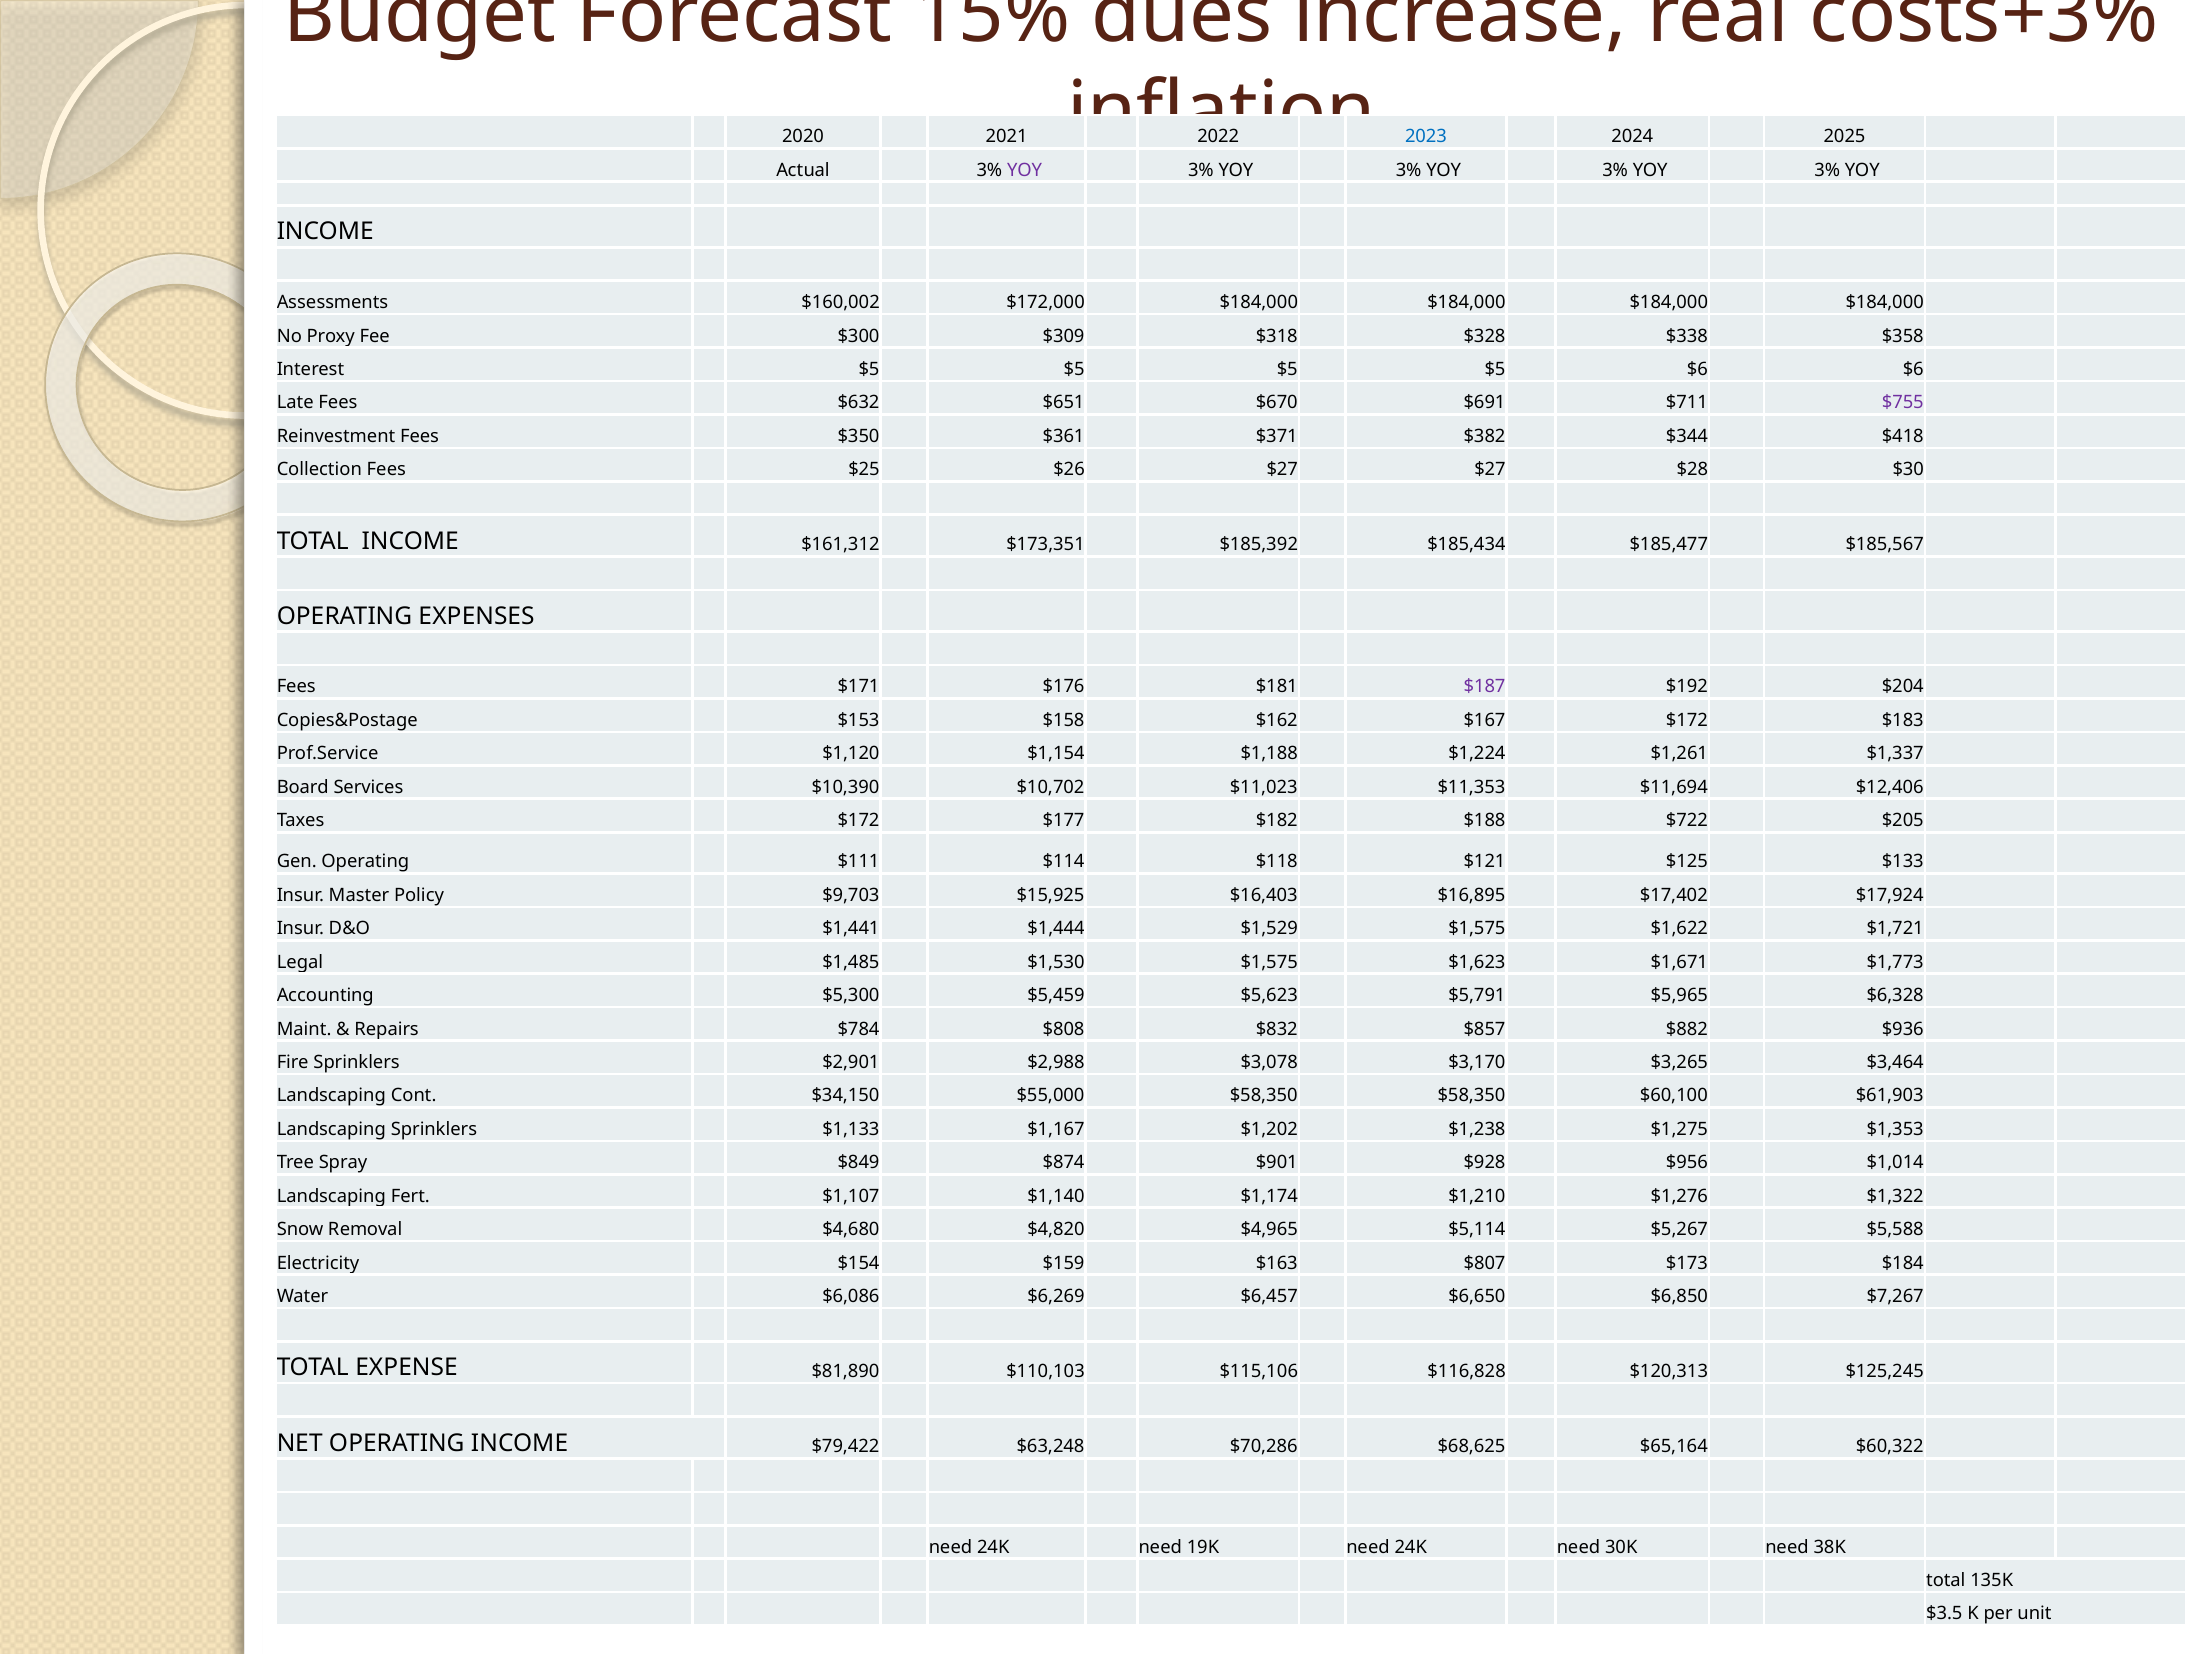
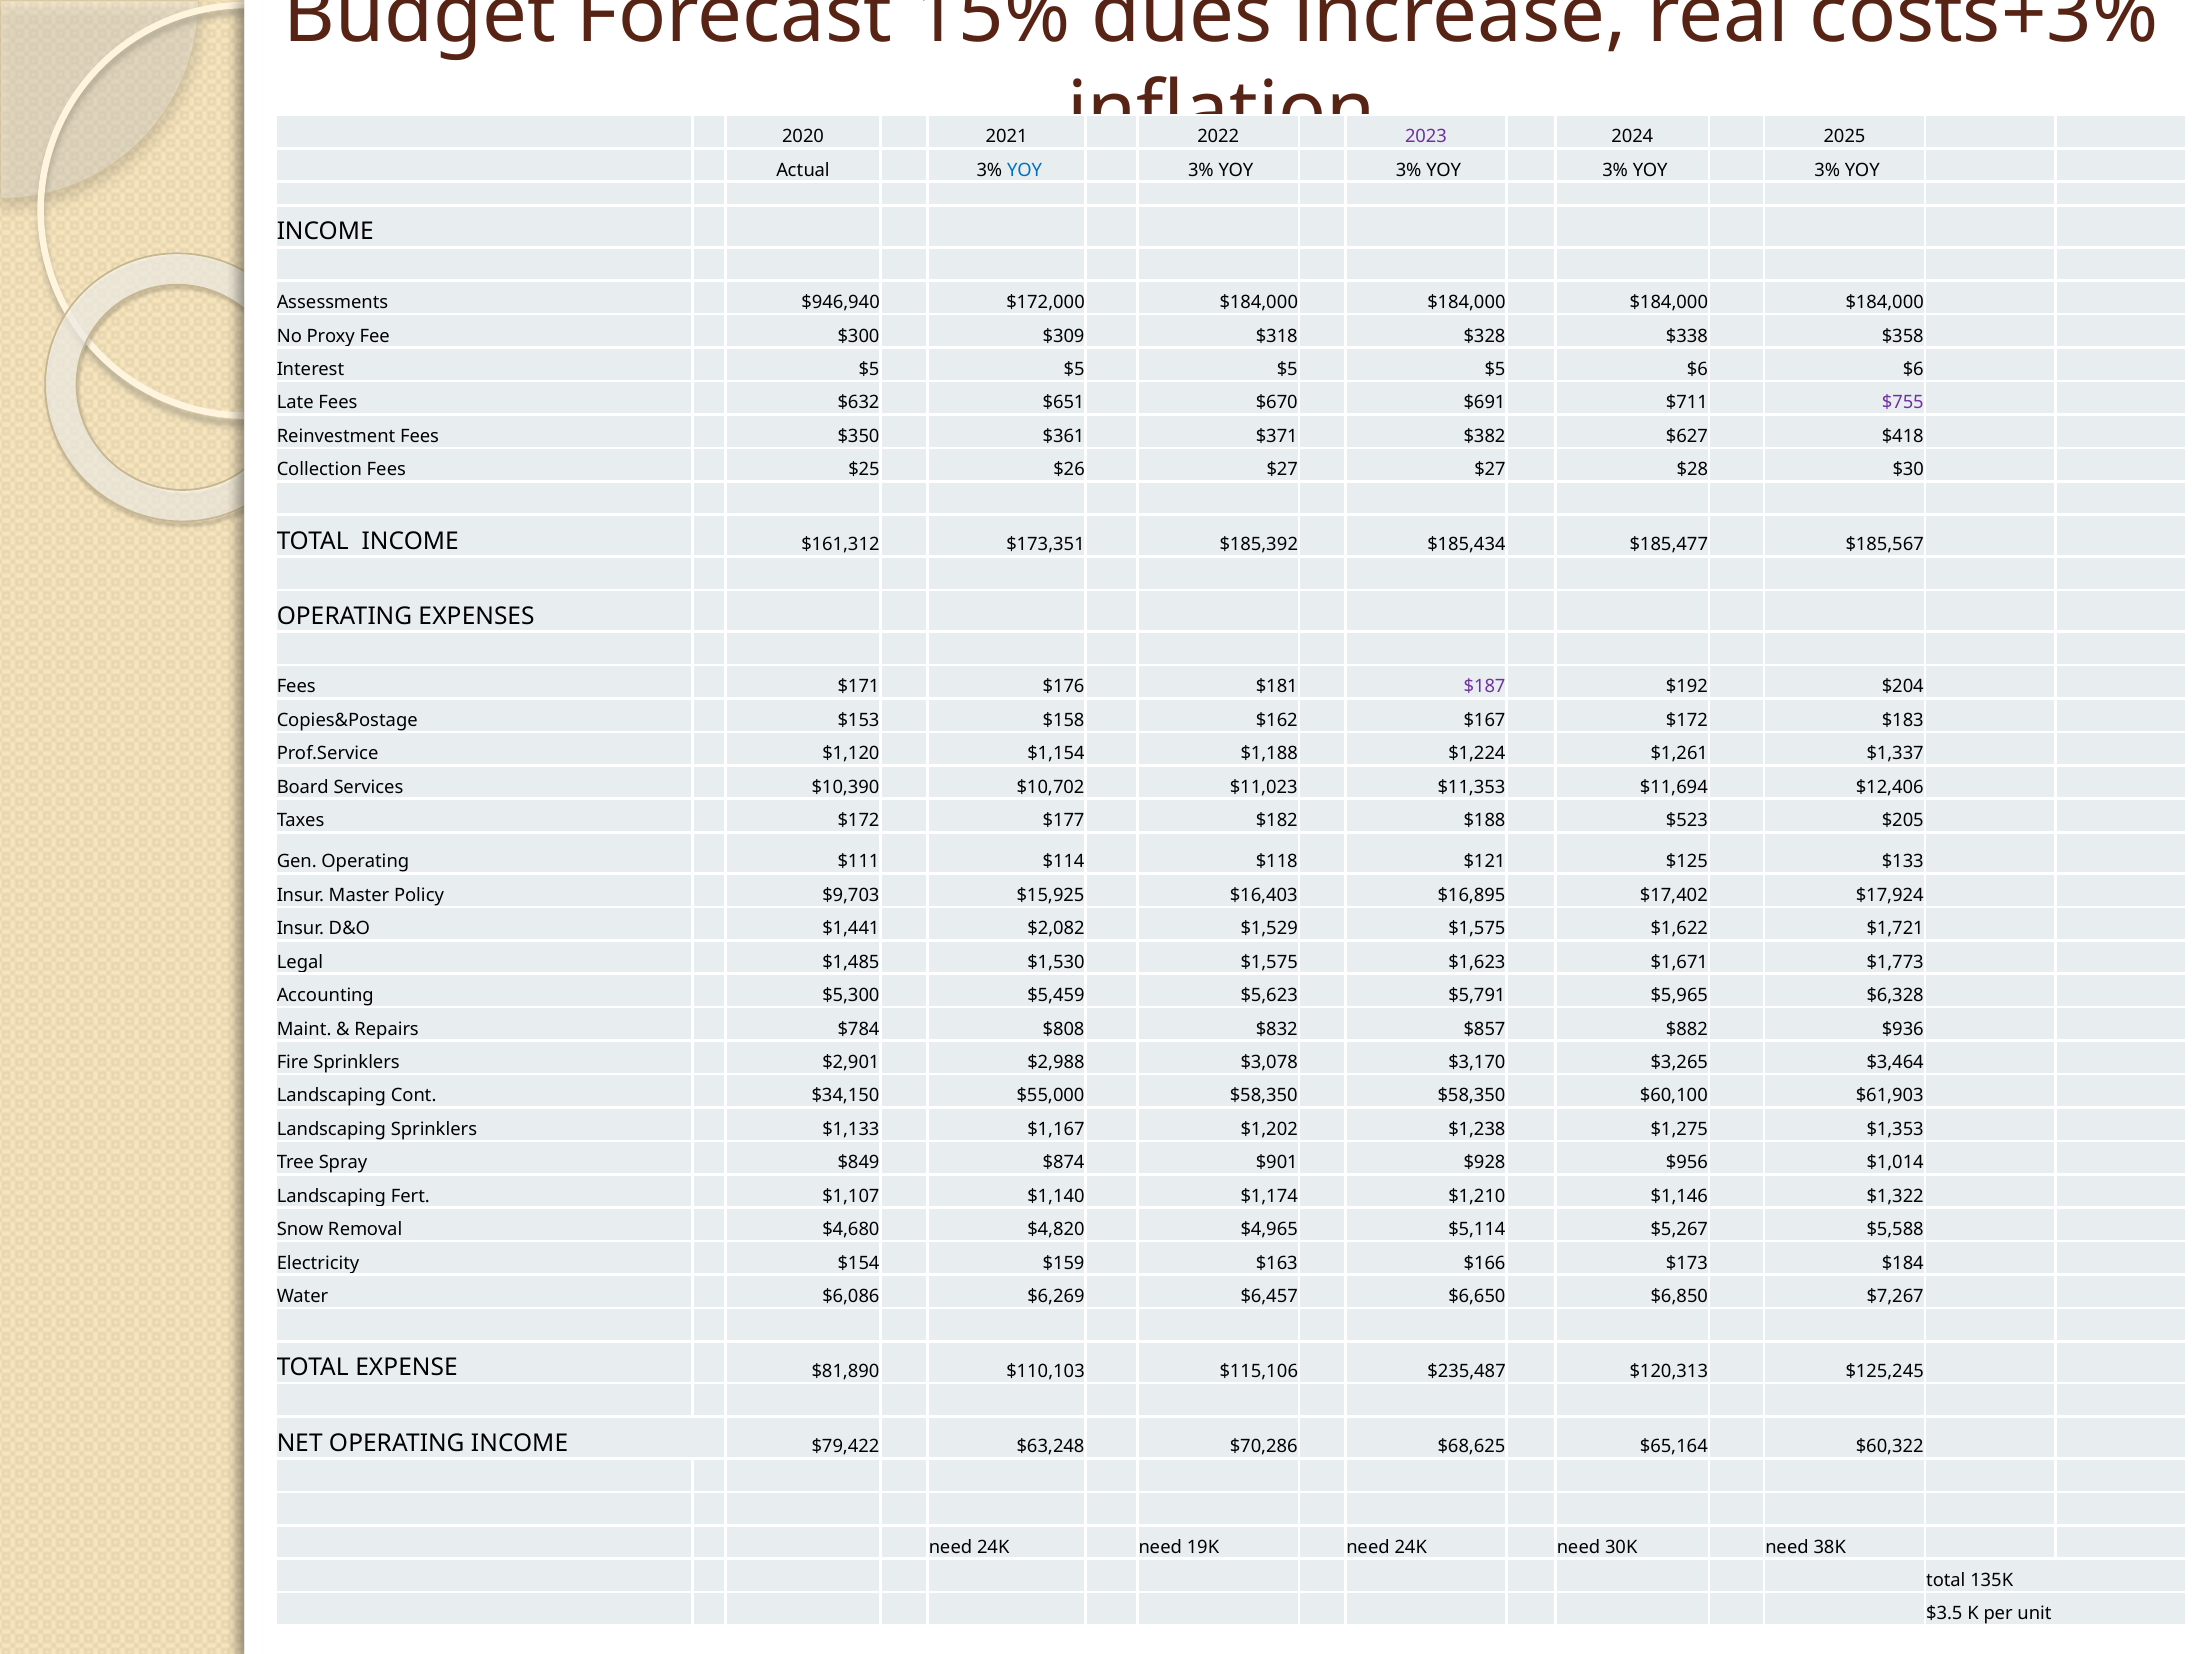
2023 colour: blue -> purple
YOY at (1025, 170) colour: purple -> blue
$160,002: $160,002 -> $946,940
$344: $344 -> $627
$722: $722 -> $523
$1,444: $1,444 -> $2,082
$1,276: $1,276 -> $1,146
$807: $807 -> $166
$116,828: $116,828 -> $235,487
